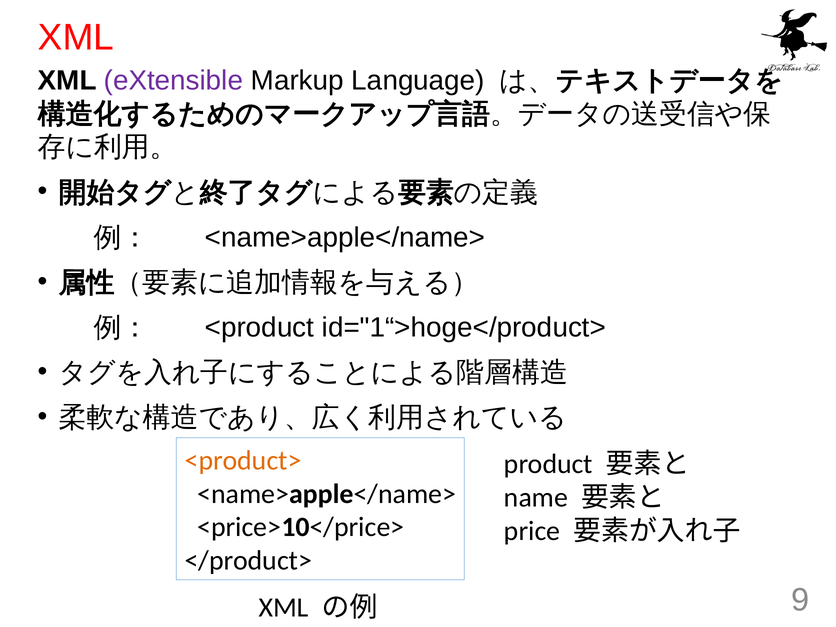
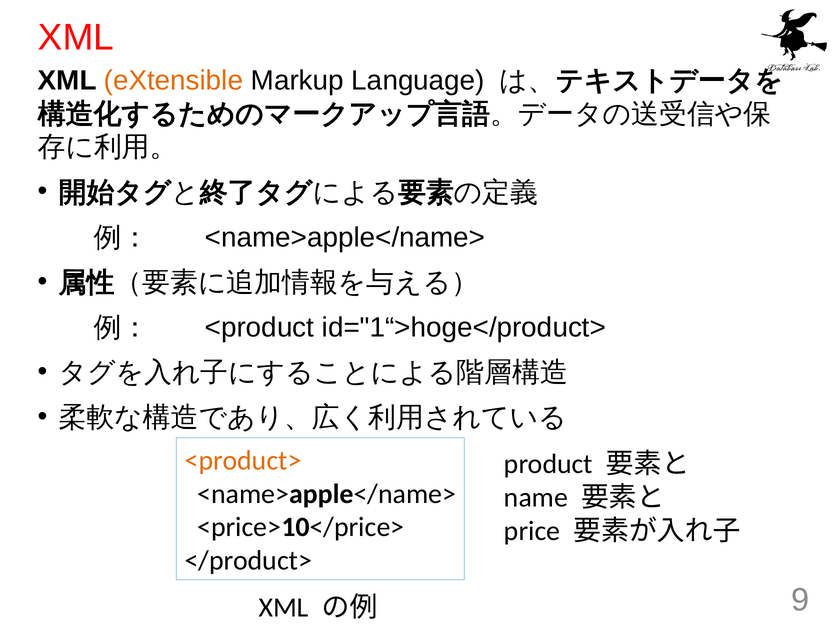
eXtensible colour: purple -> orange
